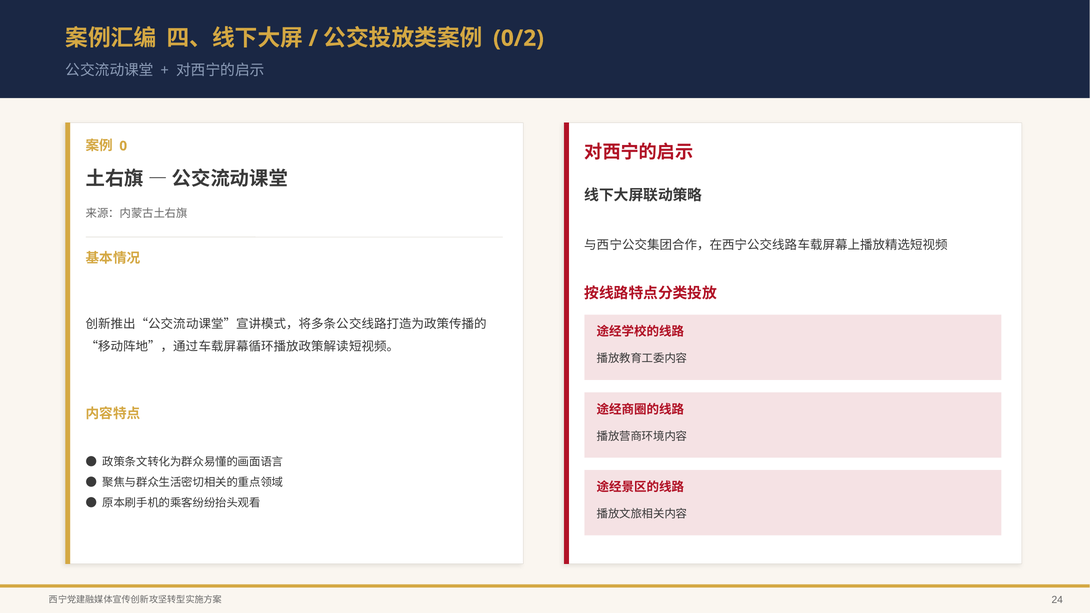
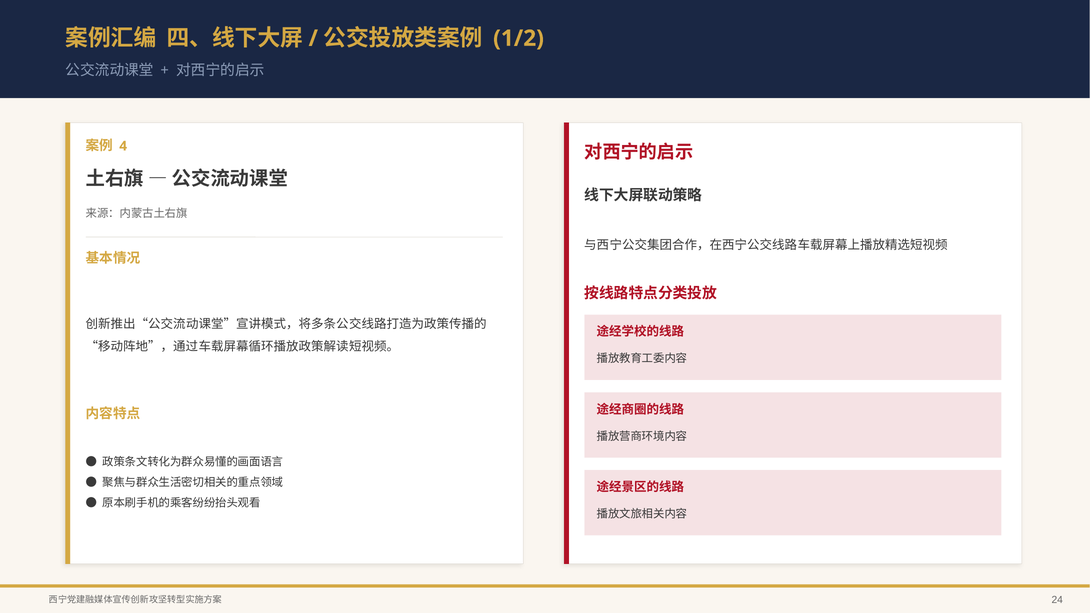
0/2: 0/2 -> 1/2
0: 0 -> 4
